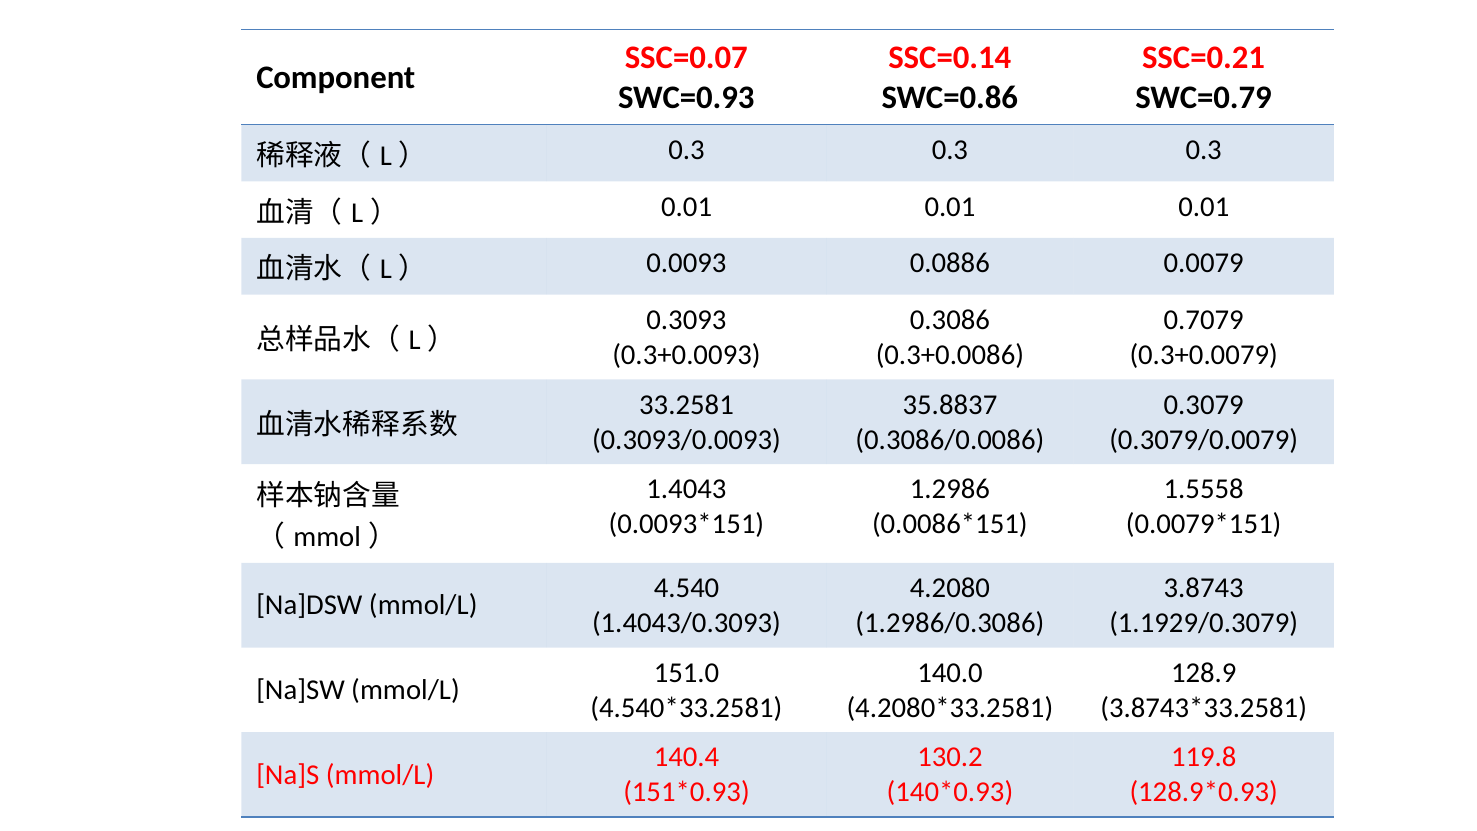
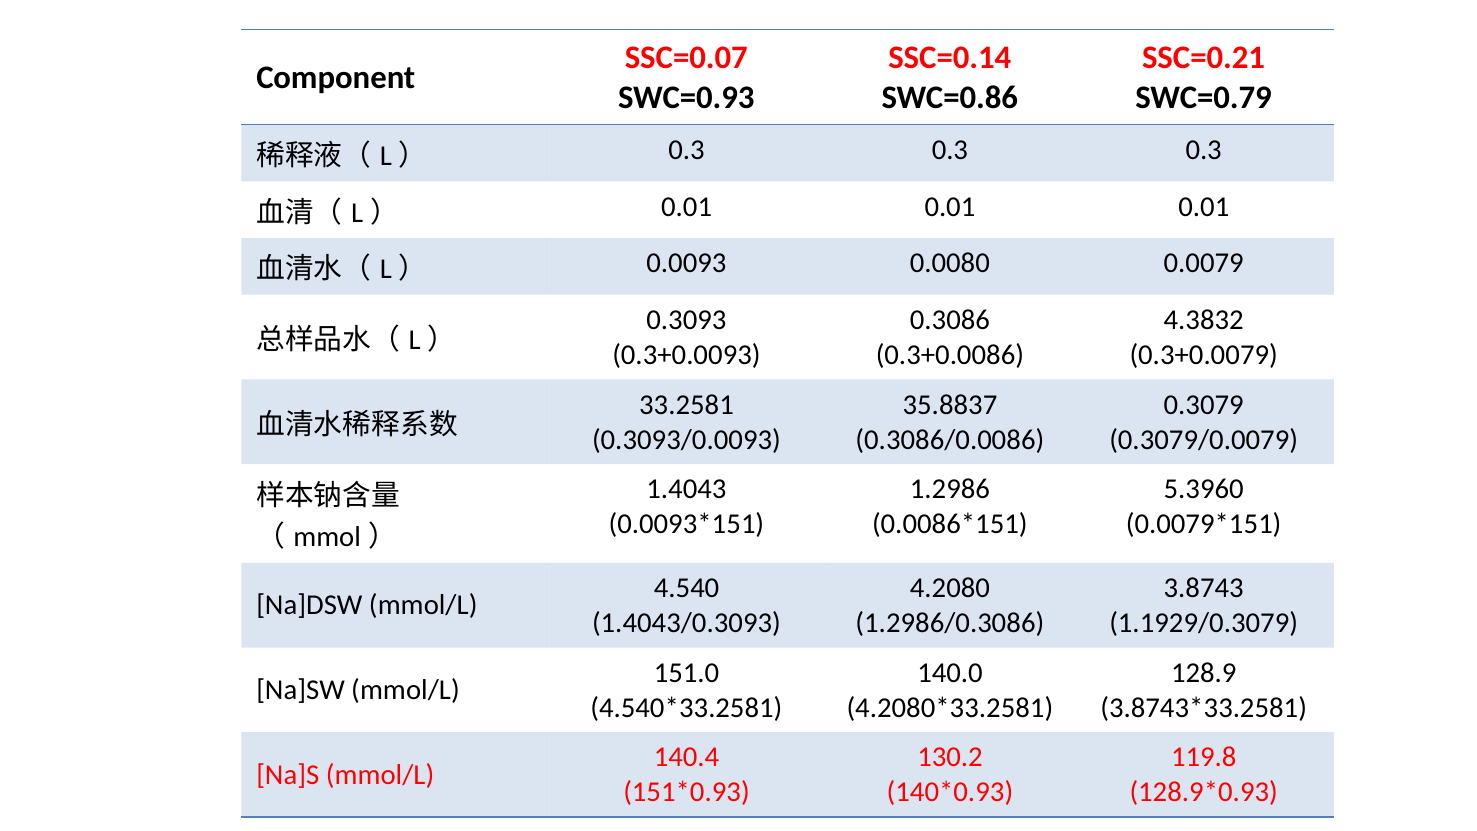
0.0886: 0.0886 -> 0.0080
0.7079: 0.7079 -> 4.3832
1.5558: 1.5558 -> 5.3960
